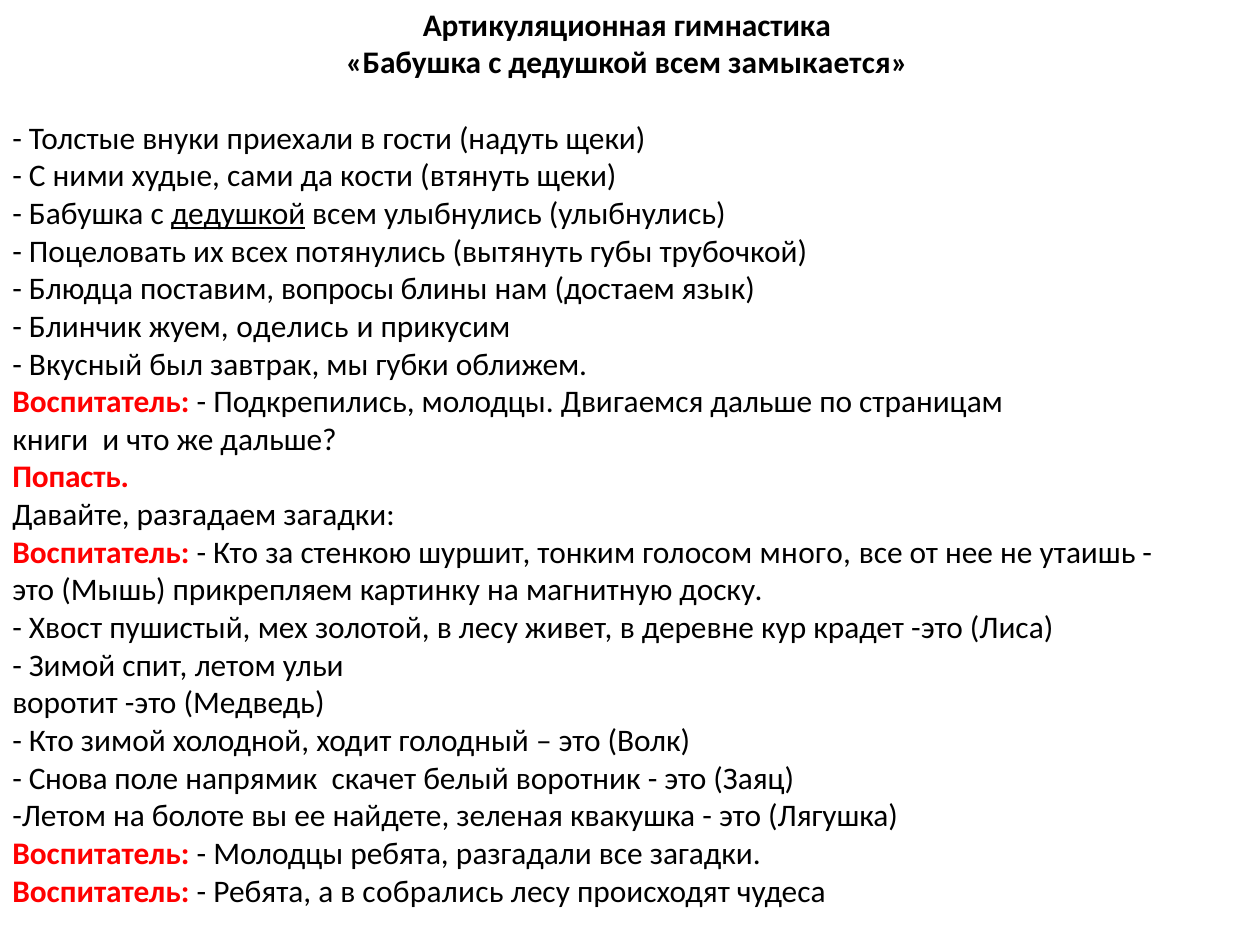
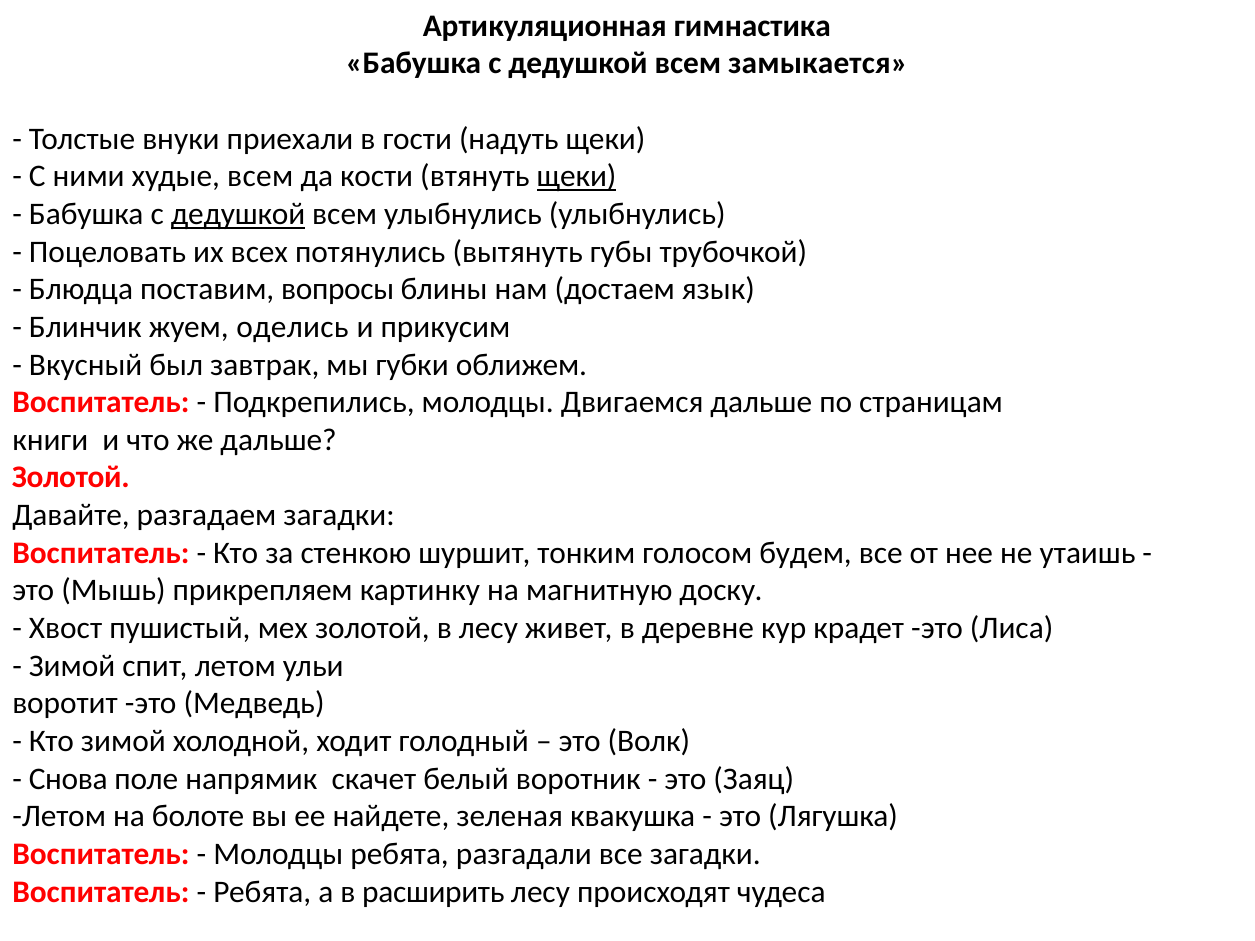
худые сами: сами -> всем
щеки at (577, 177) underline: none -> present
Попасть at (71, 478): Попасть -> Золотой
много: много -> будем
собрались: собрались -> расширить
